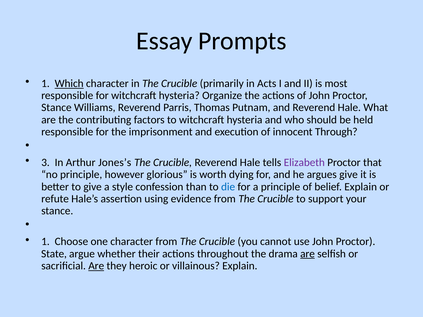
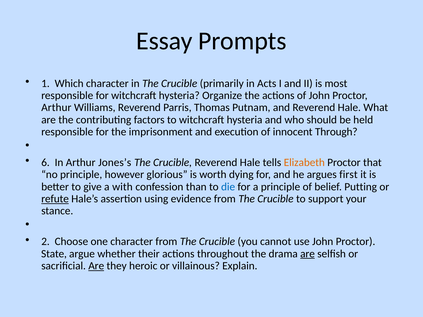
Which underline: present -> none
Stance at (56, 108): Stance -> Arthur
3: 3 -> 6
Elizabeth colour: purple -> orange
argues give: give -> first
style: style -> with
belief Explain: Explain -> Putting
refute underline: none -> present
1 at (45, 242): 1 -> 2
